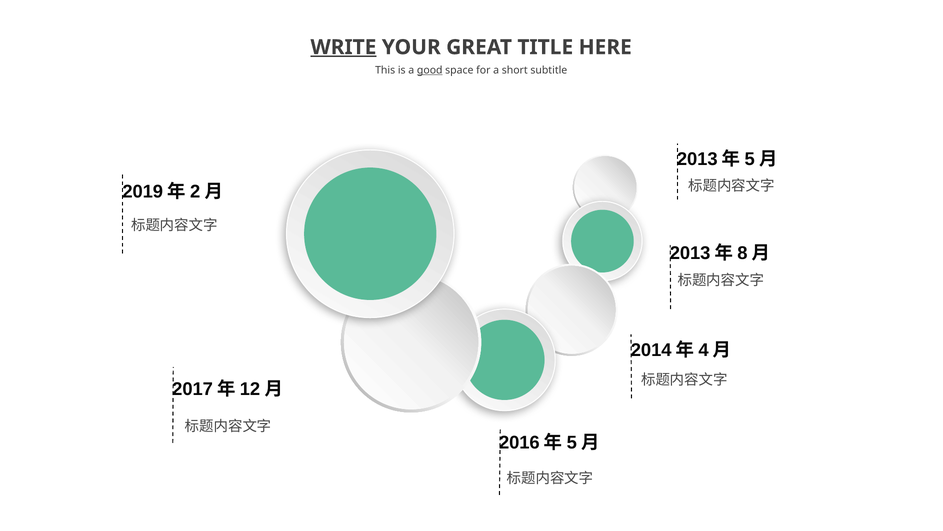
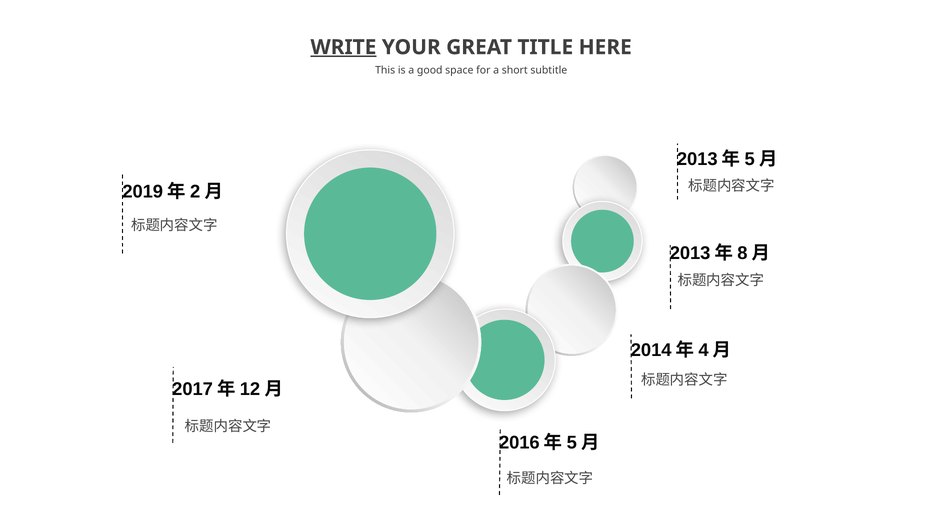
good underline: present -> none
